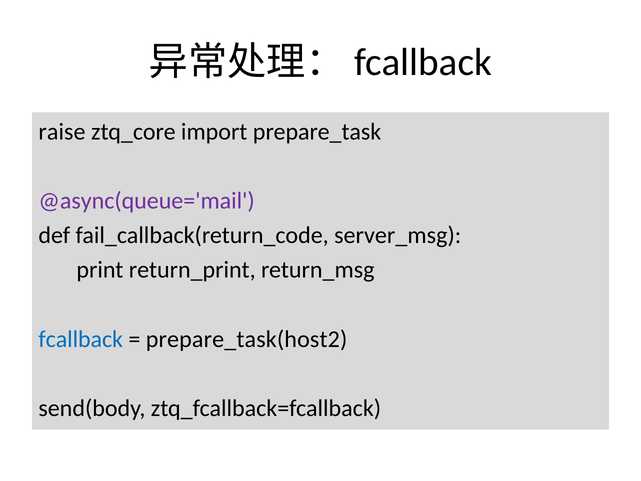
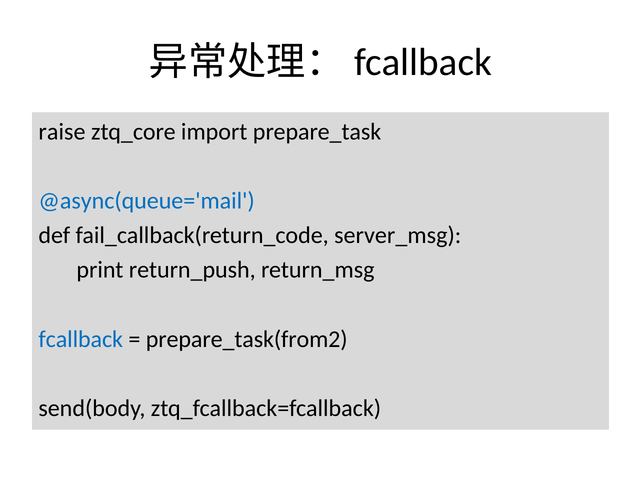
@async(queue='mail colour: purple -> blue
return_print: return_print -> return_push
prepare_task(host2: prepare_task(host2 -> prepare_task(from2
